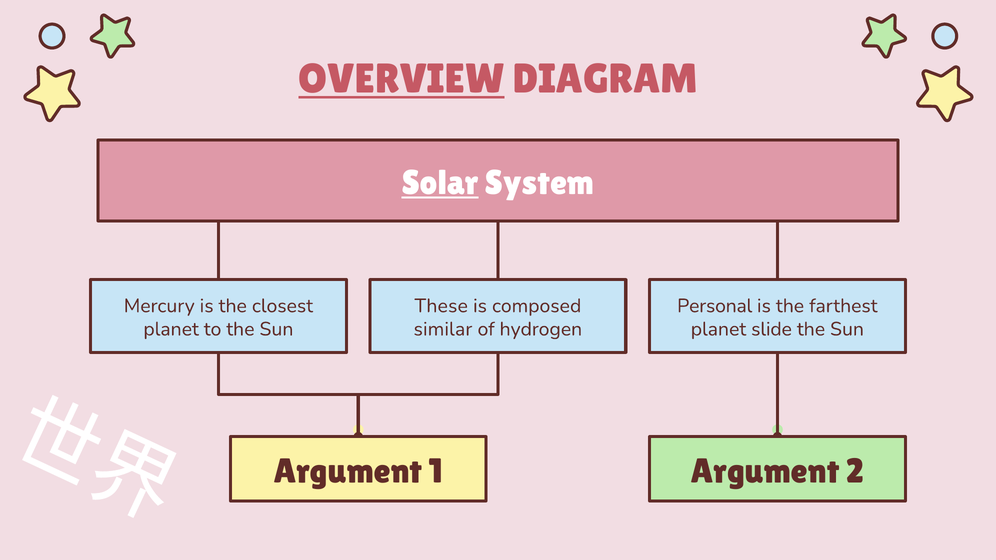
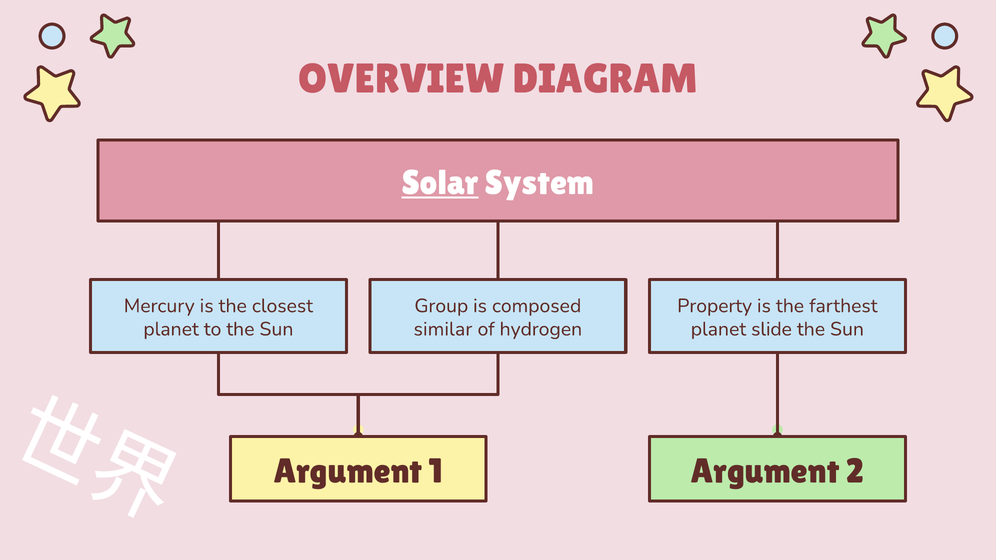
OVERVIEW underline: present -> none
These: These -> Group
Personal: Personal -> Property
